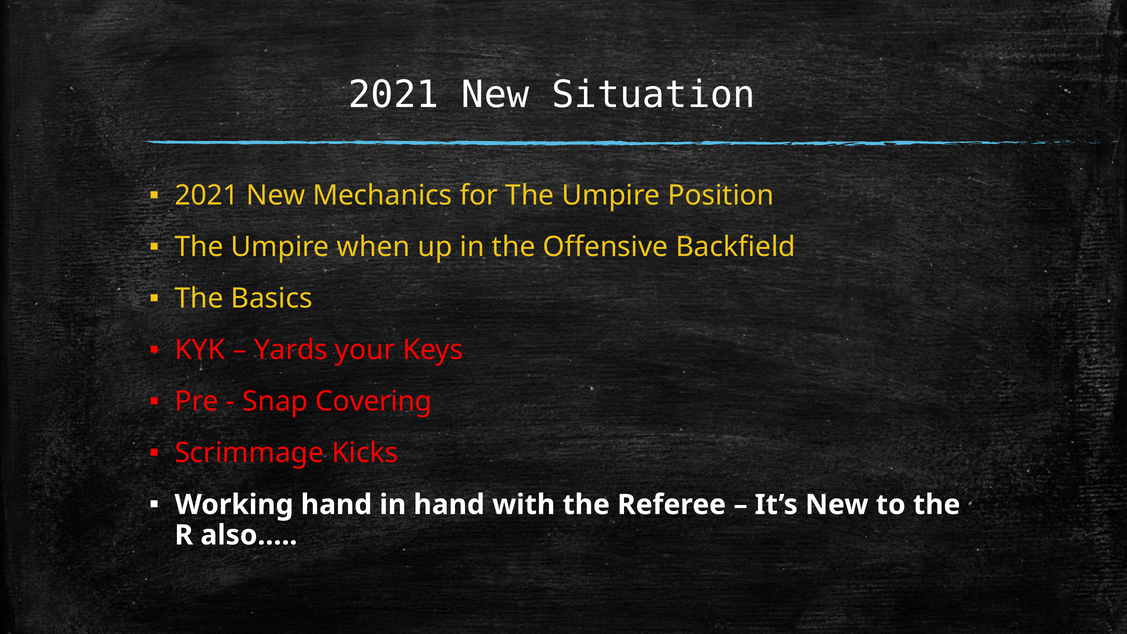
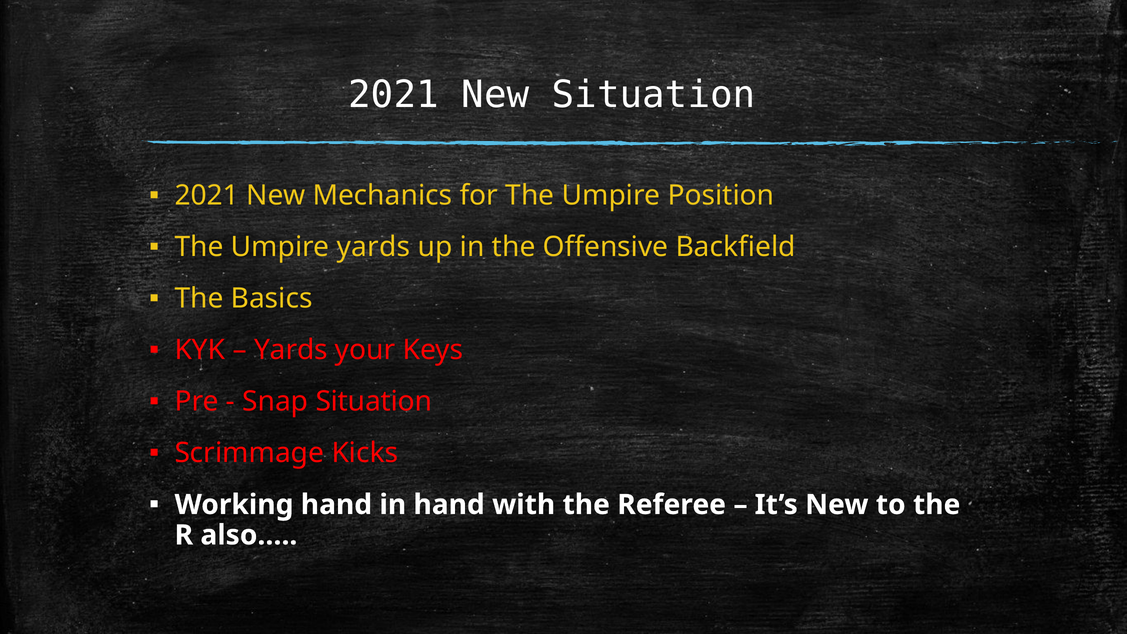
Umpire when: when -> yards
Snap Covering: Covering -> Situation
